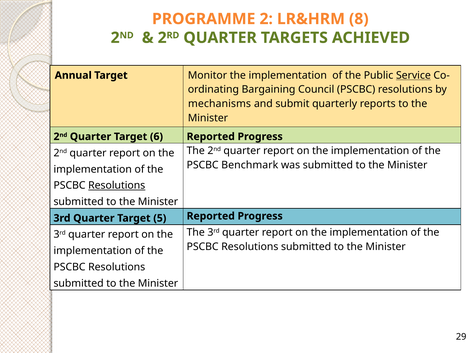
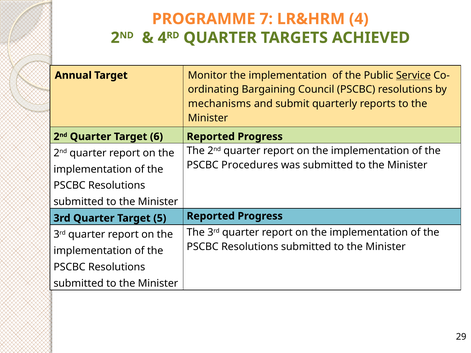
PROGRAMME 2: 2 -> 7
LR&HRM 8: 8 -> 4
2 at (162, 38): 2 -> 4
Benchmark: Benchmark -> Procedures
Resolutions at (117, 186) underline: present -> none
